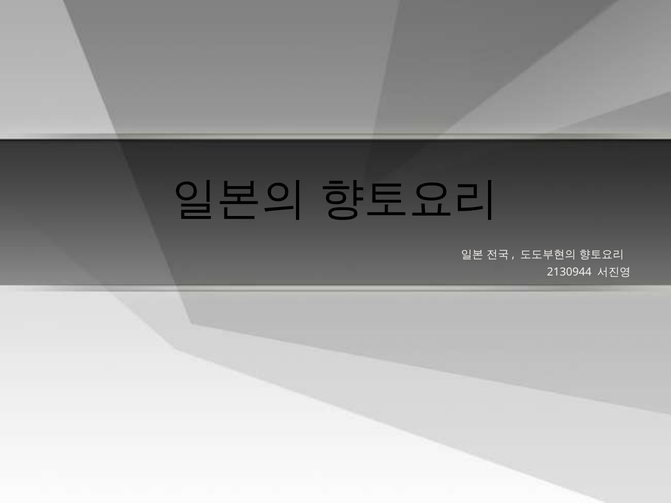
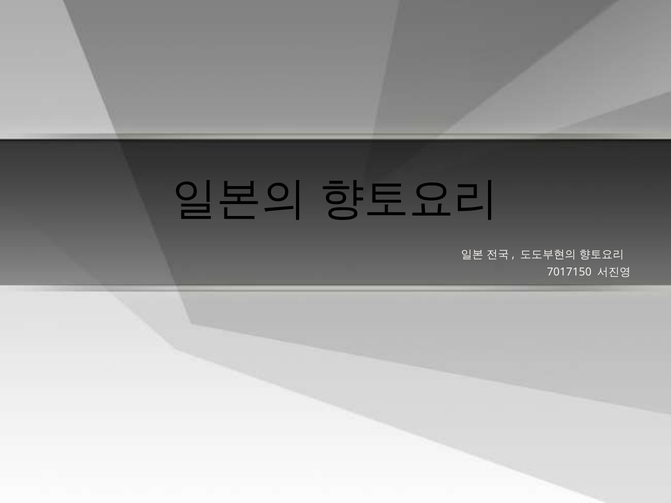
2130944: 2130944 -> 7017150
